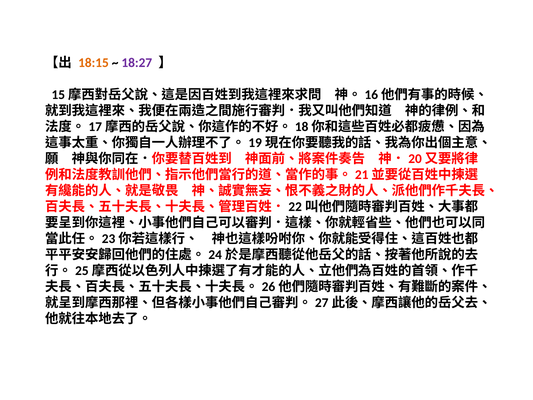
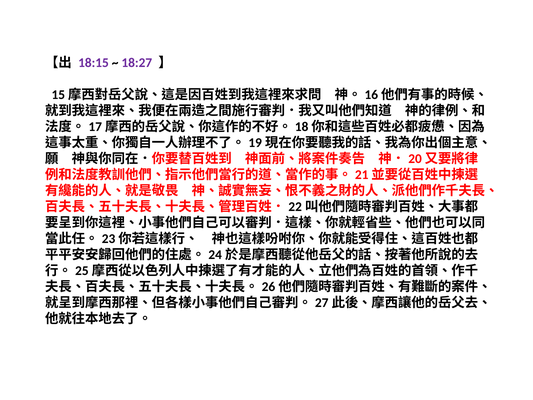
18:15 colour: orange -> purple
